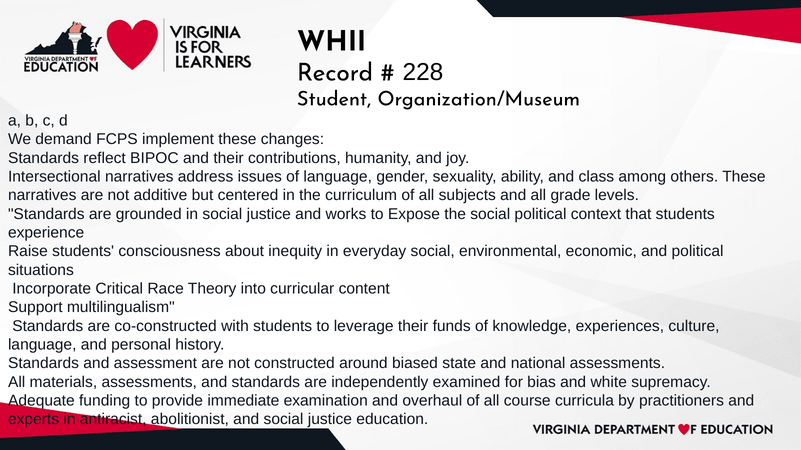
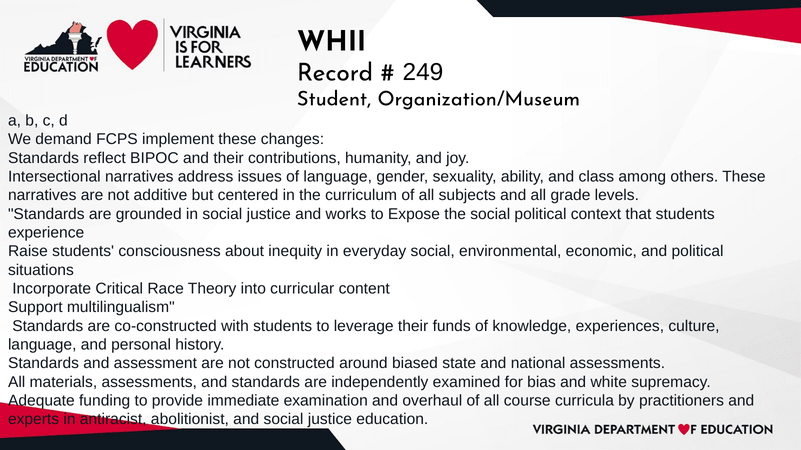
228: 228 -> 249
